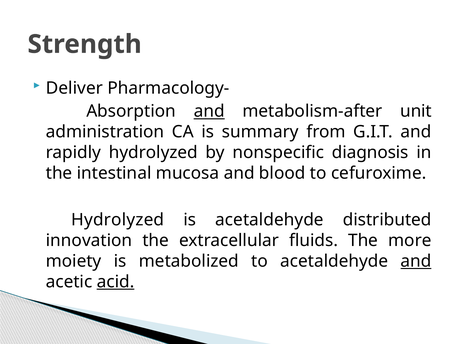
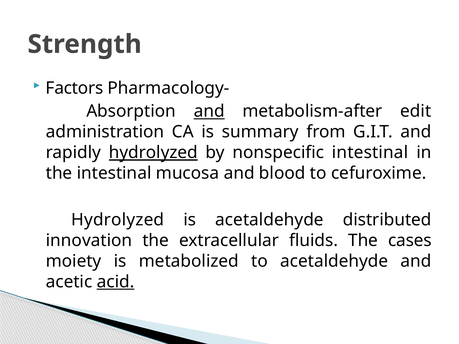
Deliver: Deliver -> Factors
unit: unit -> edit
hydrolyzed at (153, 153) underline: none -> present
nonspecific diagnosis: diagnosis -> intestinal
more: more -> cases
and at (416, 261) underline: present -> none
